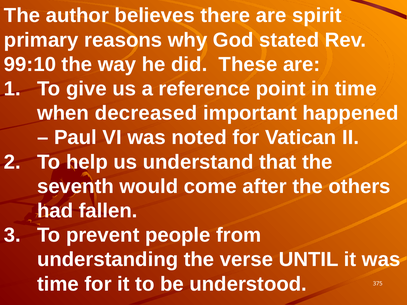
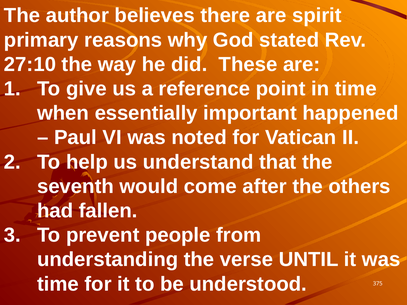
99:10: 99:10 -> 27:10
decreased: decreased -> essentially
